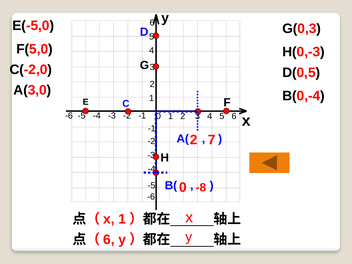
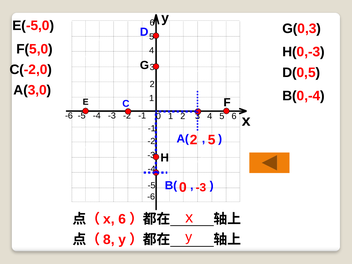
2 7: 7 -> 5
0 -8: -8 -> -3
x 1: 1 -> 6
6 at (109, 240): 6 -> 8
